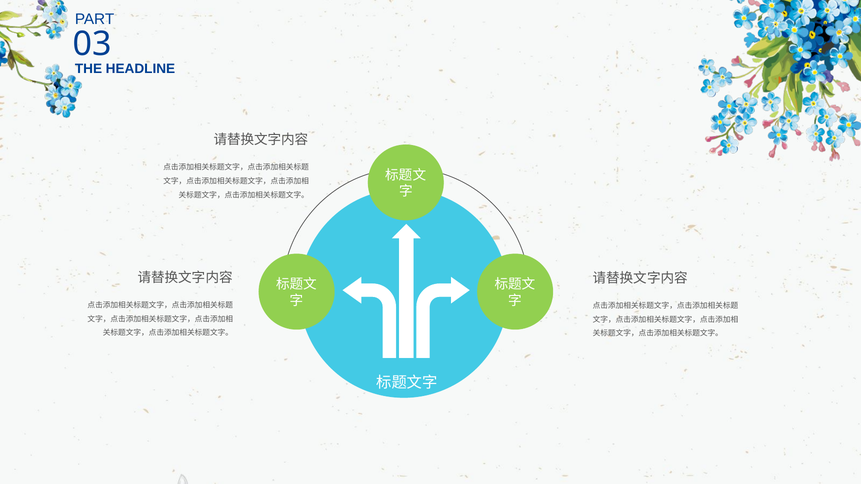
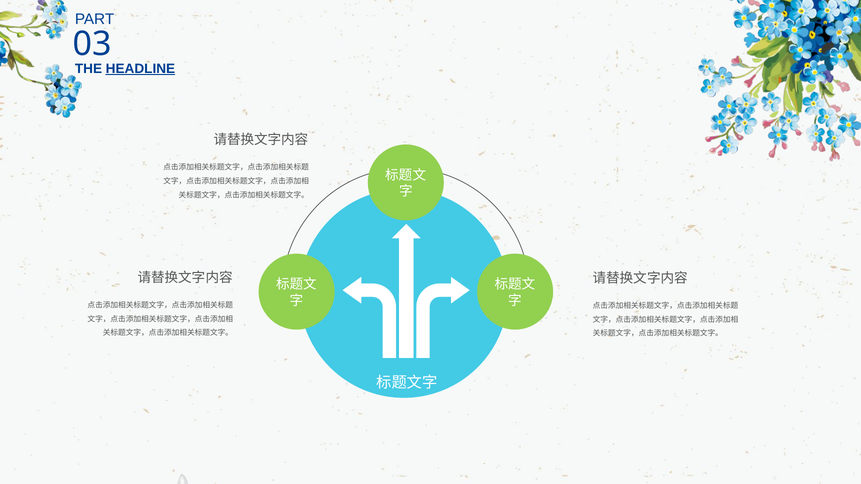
HEADLINE underline: none -> present
